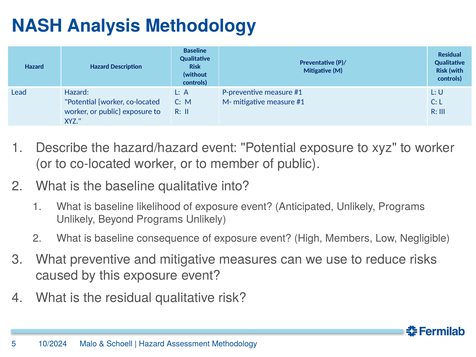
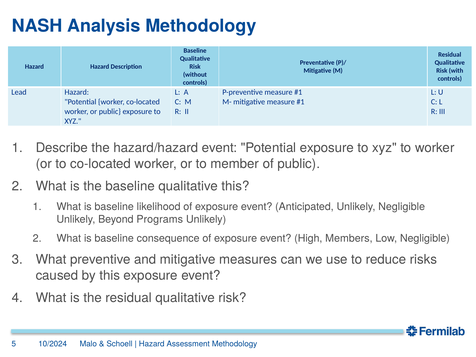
qualitative into: into -> this
Unlikely Programs: Programs -> Negligible
